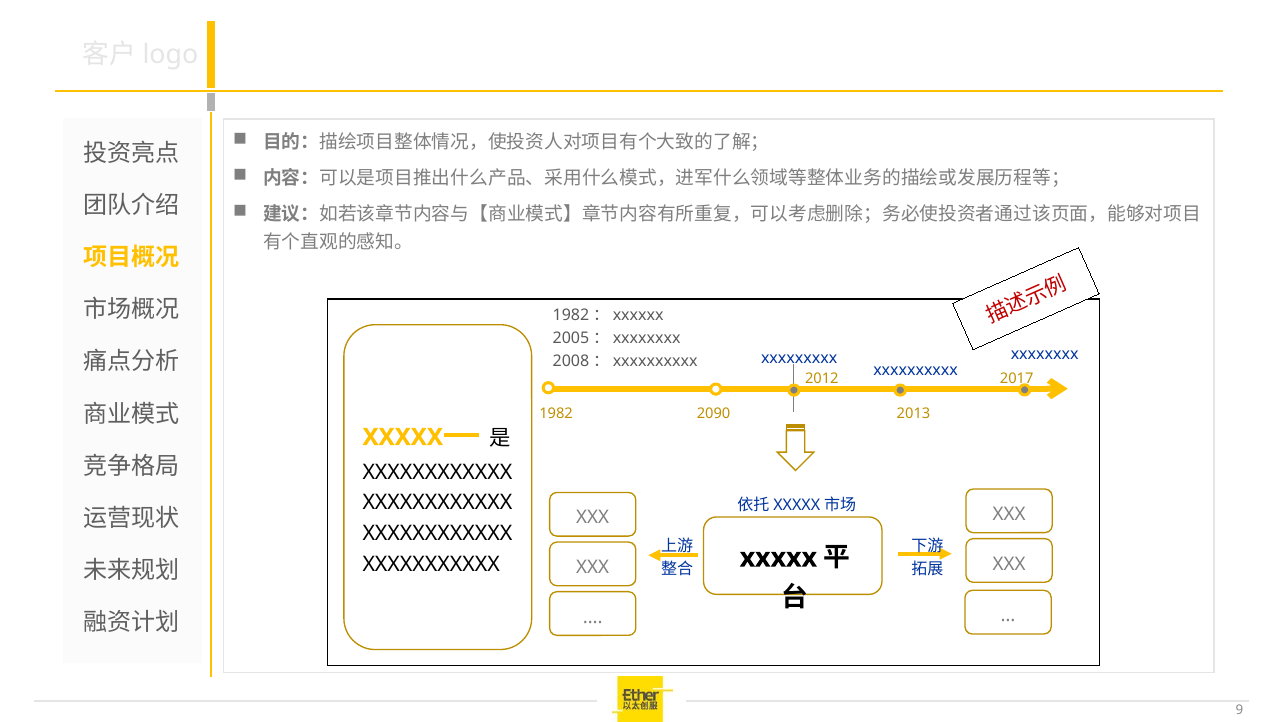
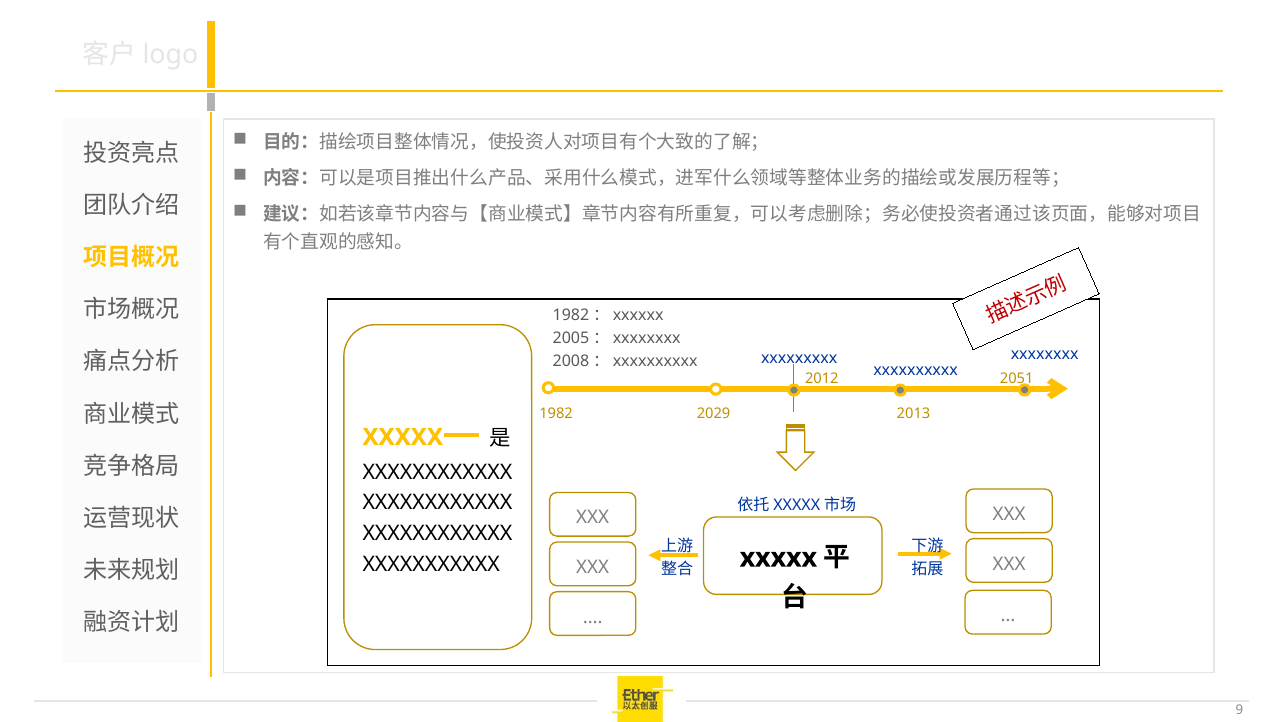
2017: 2017 -> 2051
2090: 2090 -> 2029
